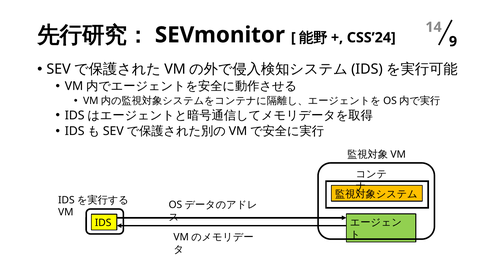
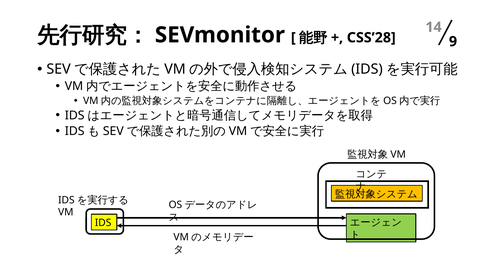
CSS’24: CSS’24 -> CSS’28
